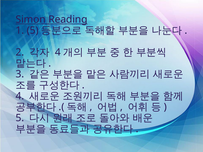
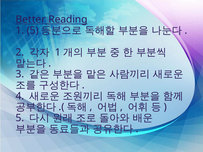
Simon: Simon -> Better
4 at (58, 52): 4 -> 1
